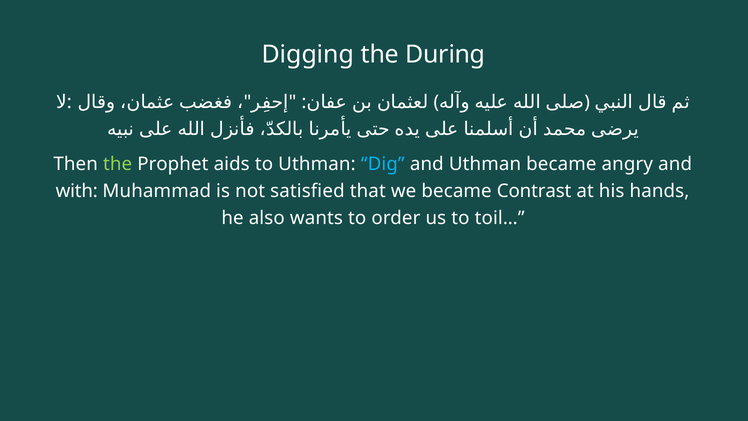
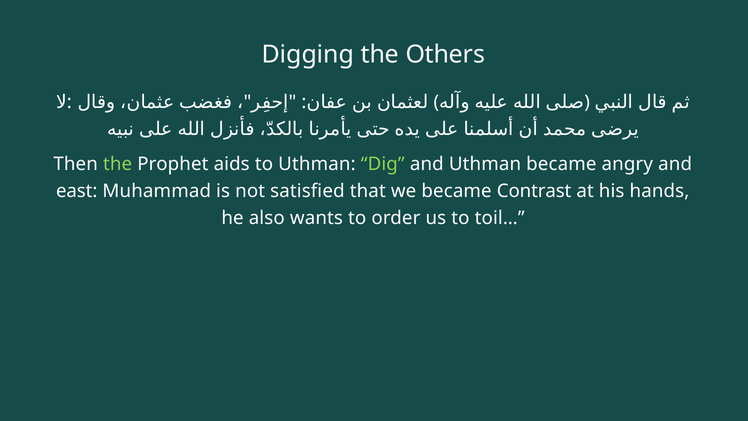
During: During -> Others
Dig colour: light blue -> light green
with: with -> east
